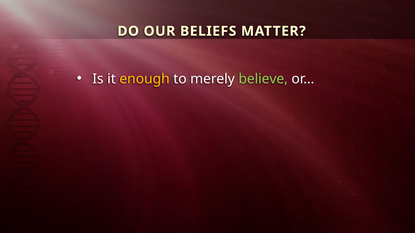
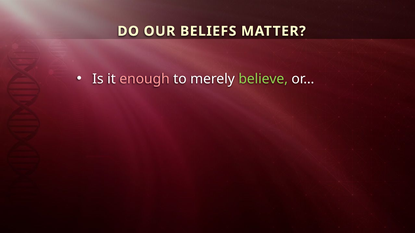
enough colour: yellow -> pink
